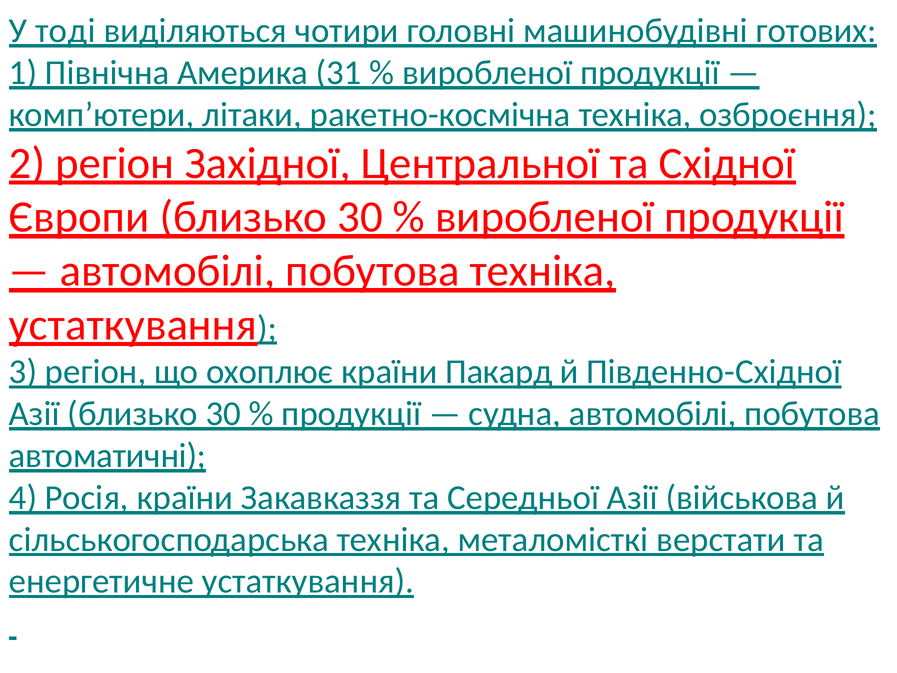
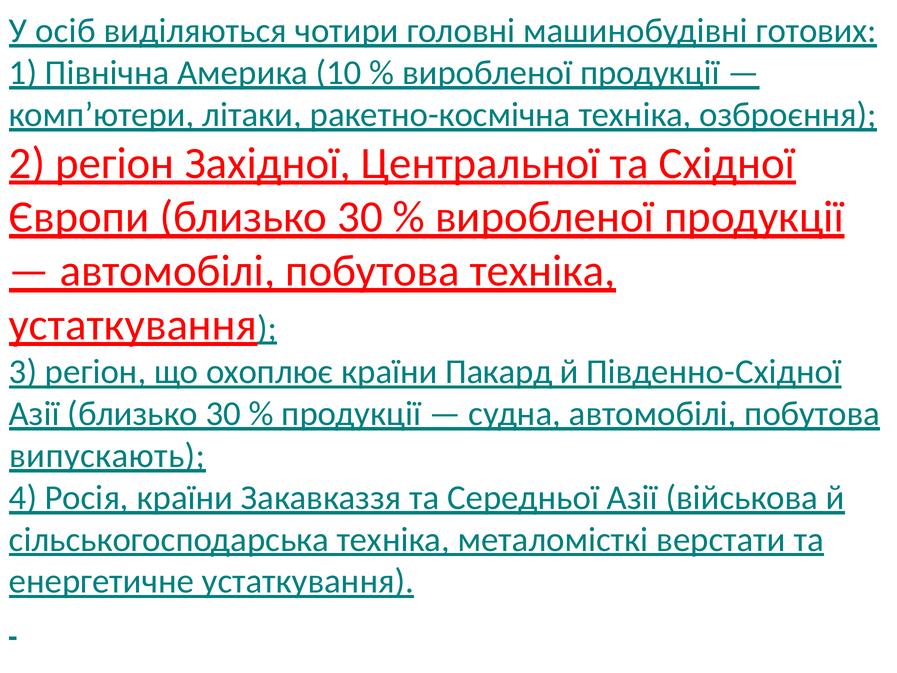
тоді: тоді -> осіб
31: 31 -> 10
автоматичні: автоматичні -> випускають
